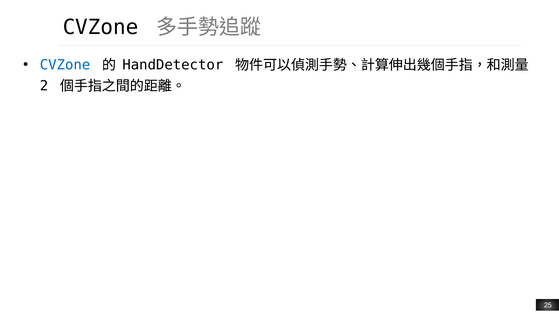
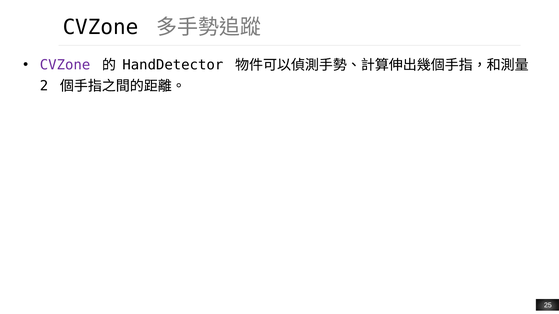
CVZone at (65, 65) colour: blue -> purple
